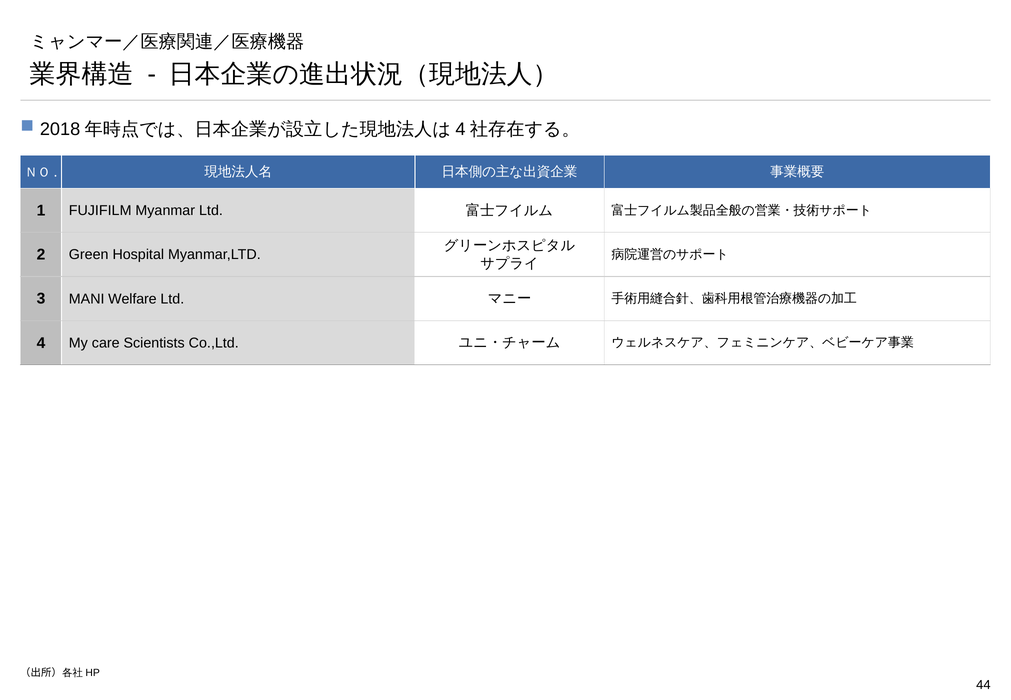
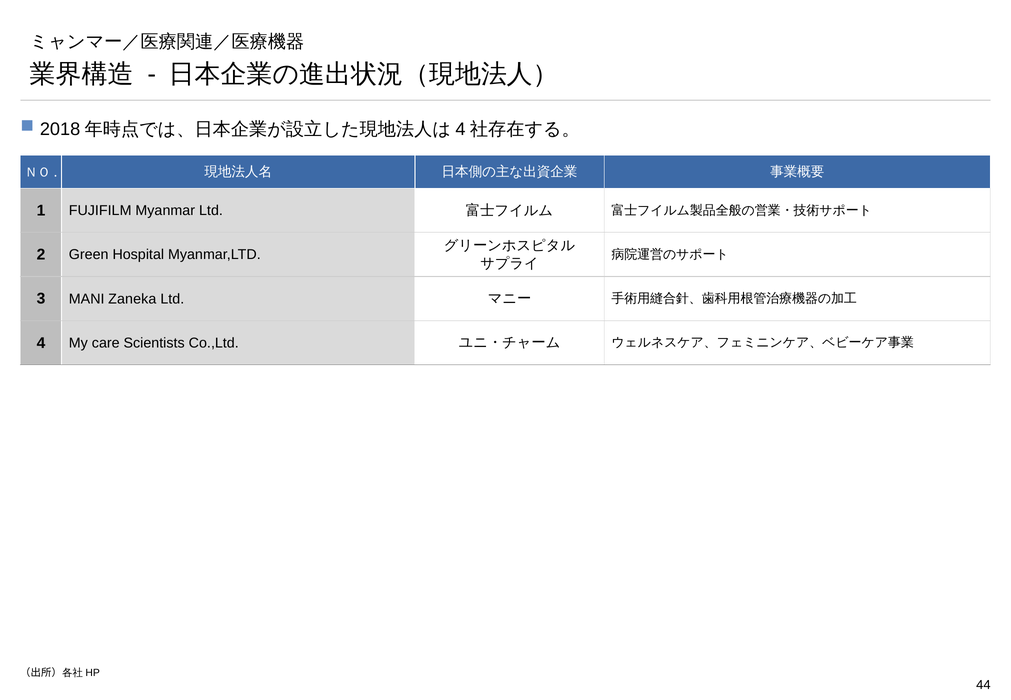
Welfare: Welfare -> Zaneka
